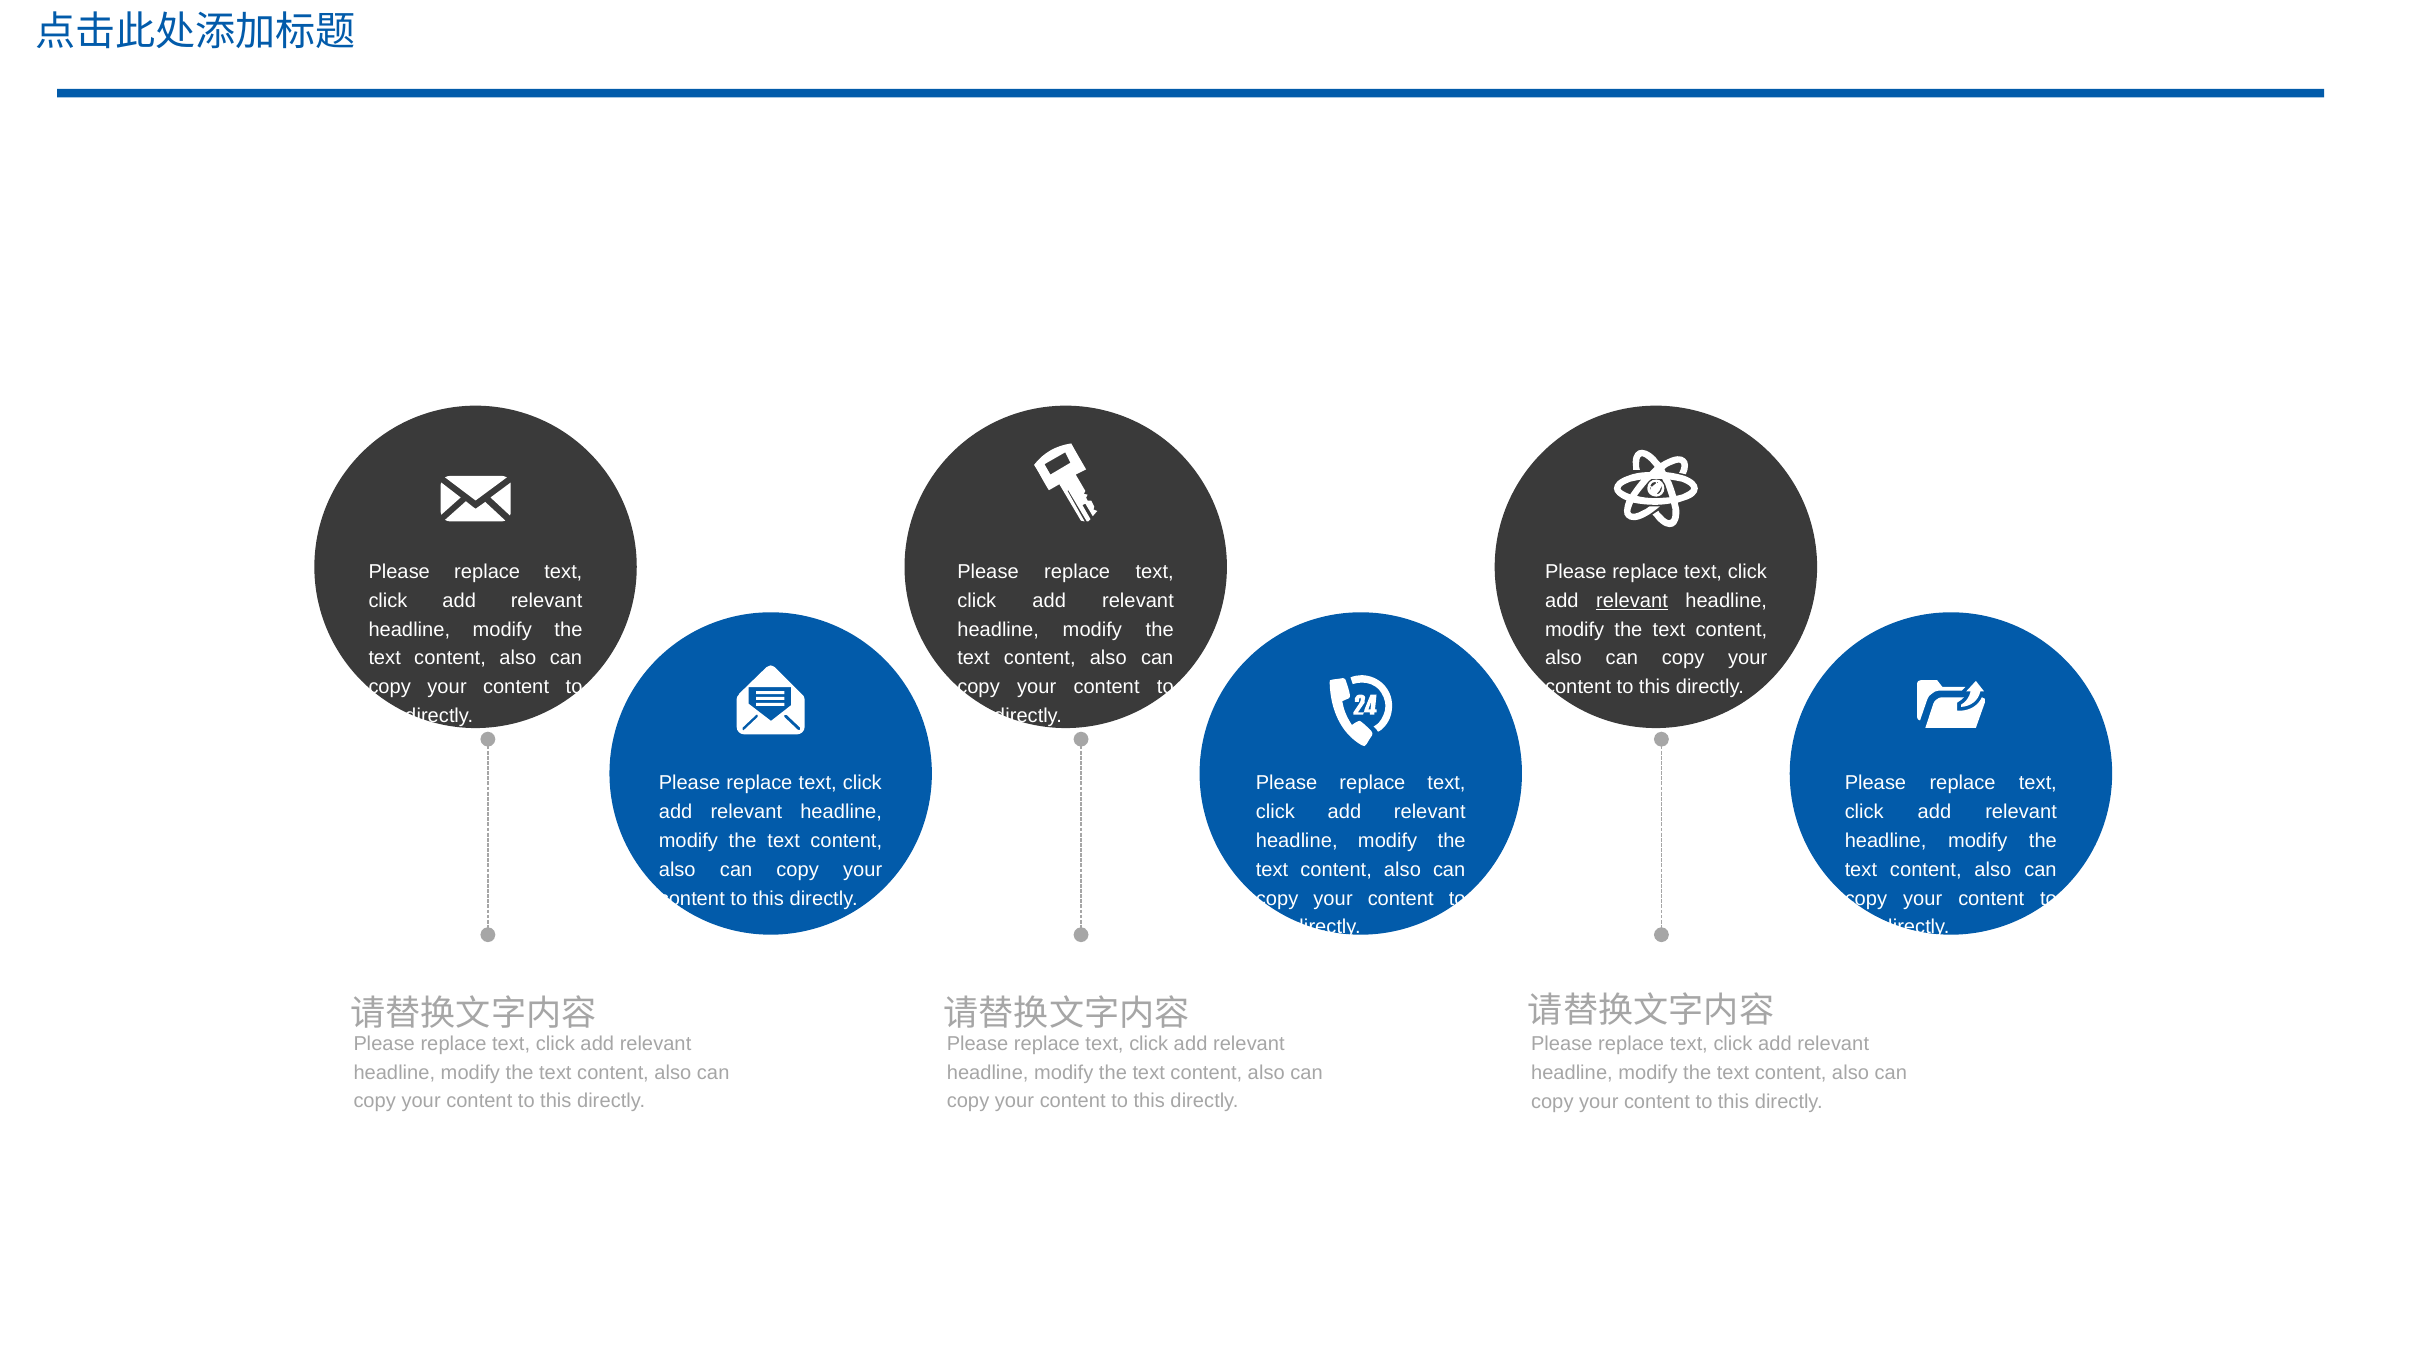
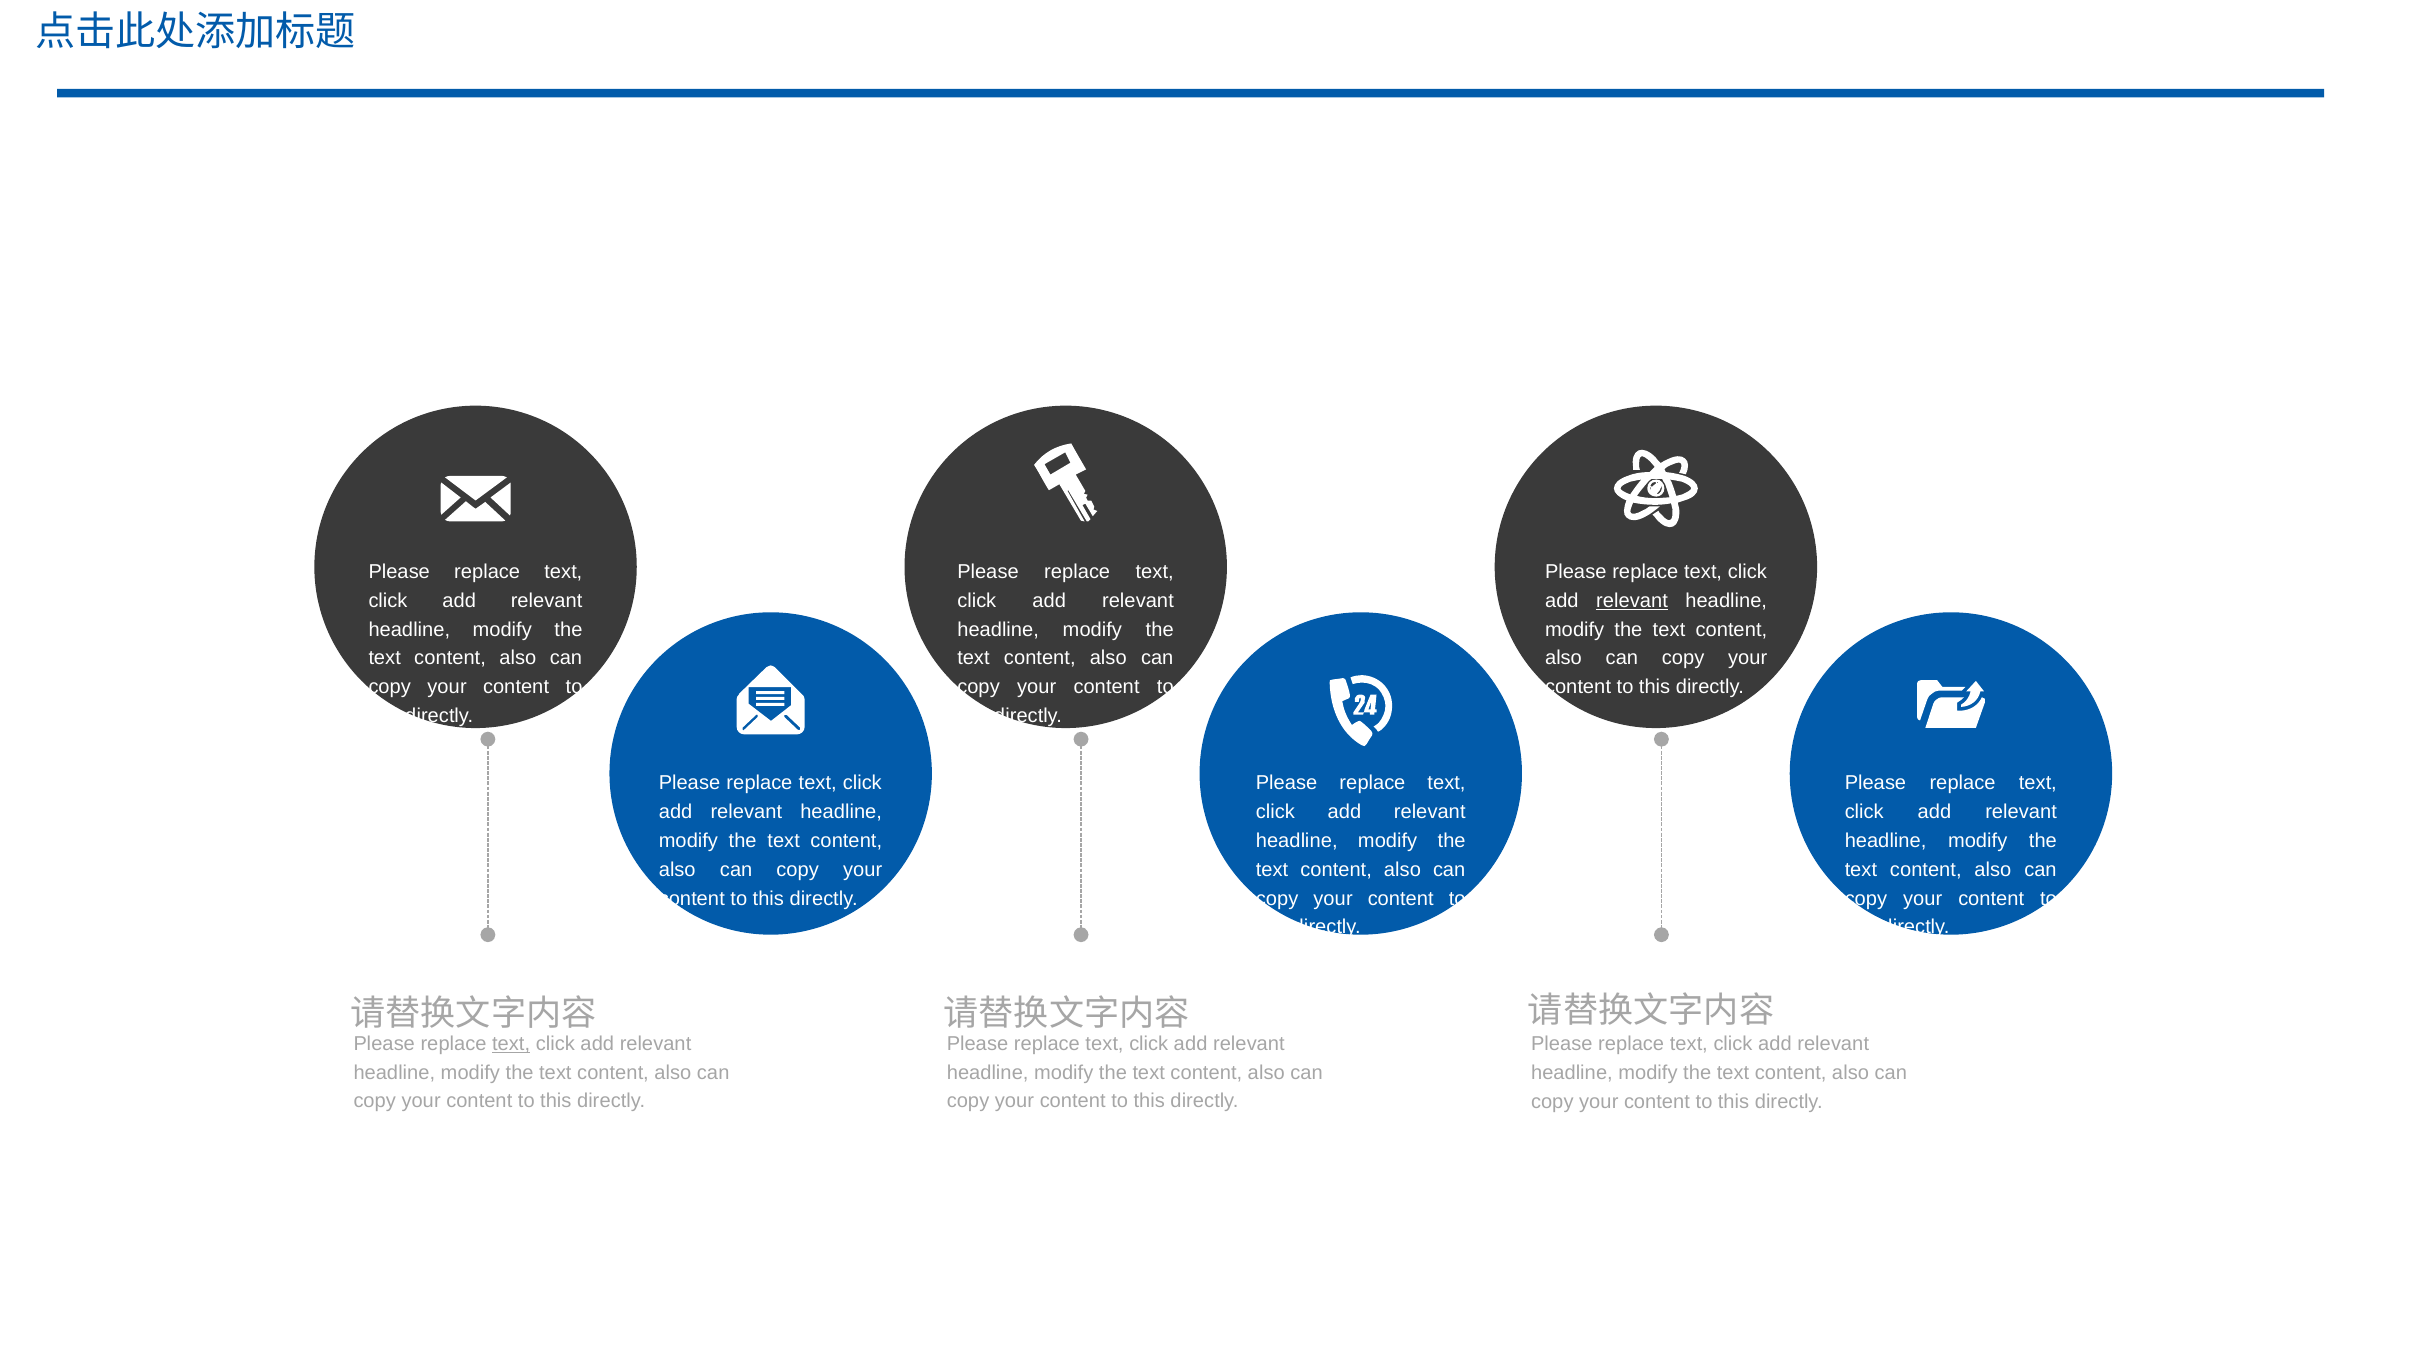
text at (511, 1044) underline: none -> present
